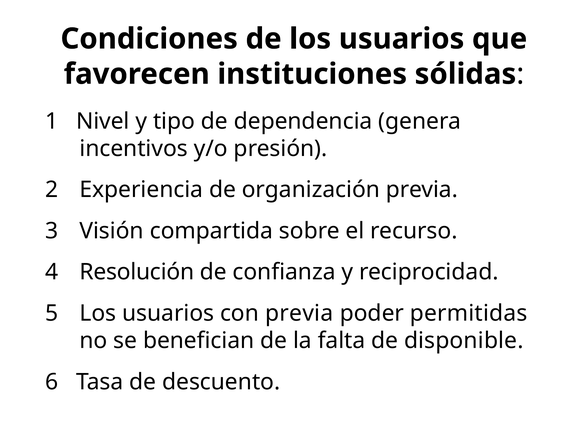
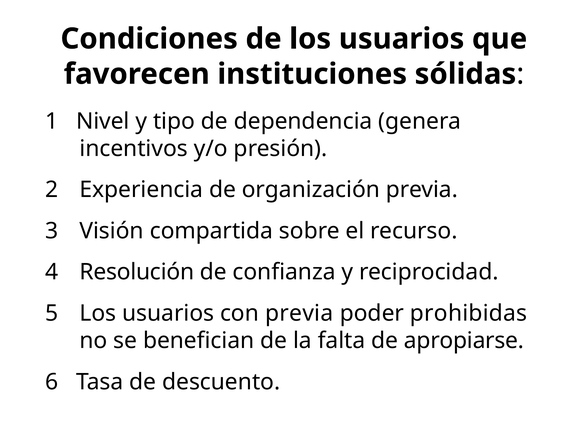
permitidas: permitidas -> prohibidas
disponible: disponible -> apropiarse
